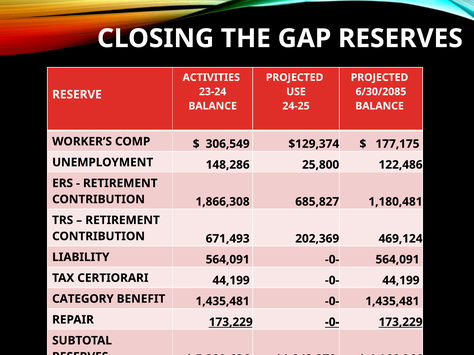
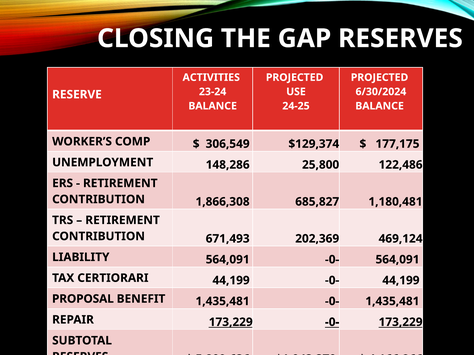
6/30/2085: 6/30/2085 -> 6/30/2024
CATEGORY: CATEGORY -> PROPOSAL
